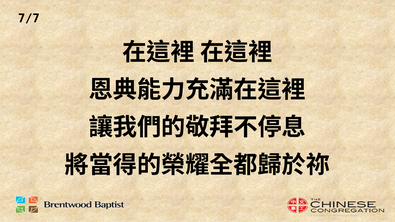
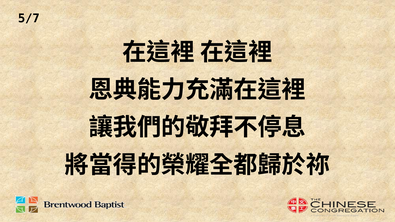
7/7: 7/7 -> 5/7
